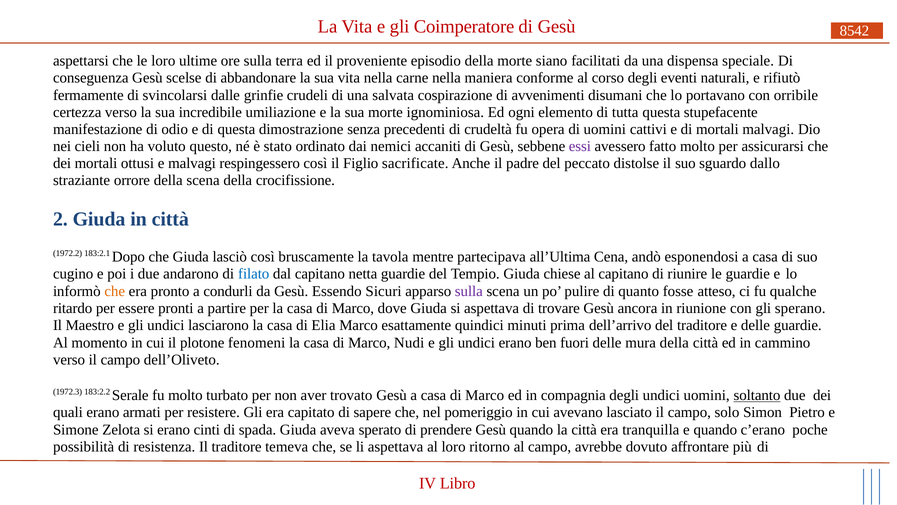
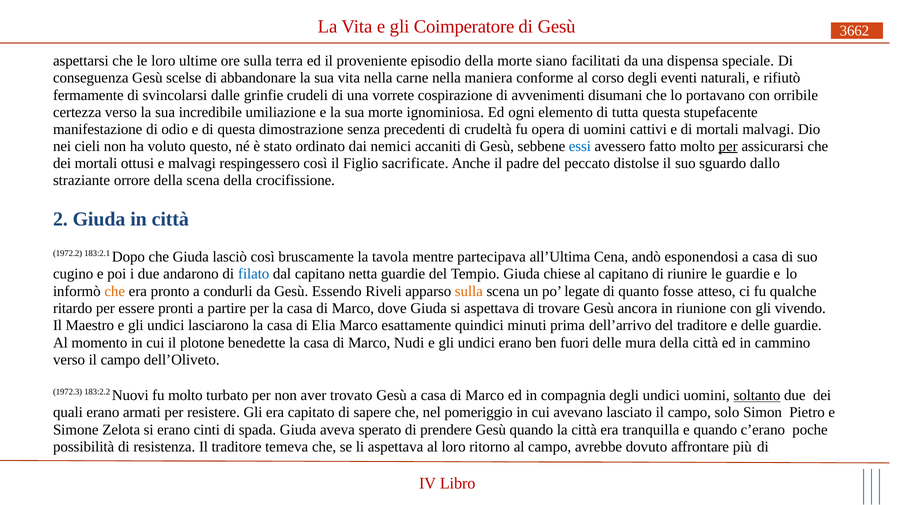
8542: 8542 -> 3662
salvata: salvata -> vorrete
essi colour: purple -> blue
per at (728, 146) underline: none -> present
Sicuri: Sicuri -> Riveli
sulla at (469, 291) colour: purple -> orange
pulire: pulire -> legate
sperano: sperano -> vivendo
fenomeni: fenomeni -> benedette
Serale: Serale -> Nuovi
